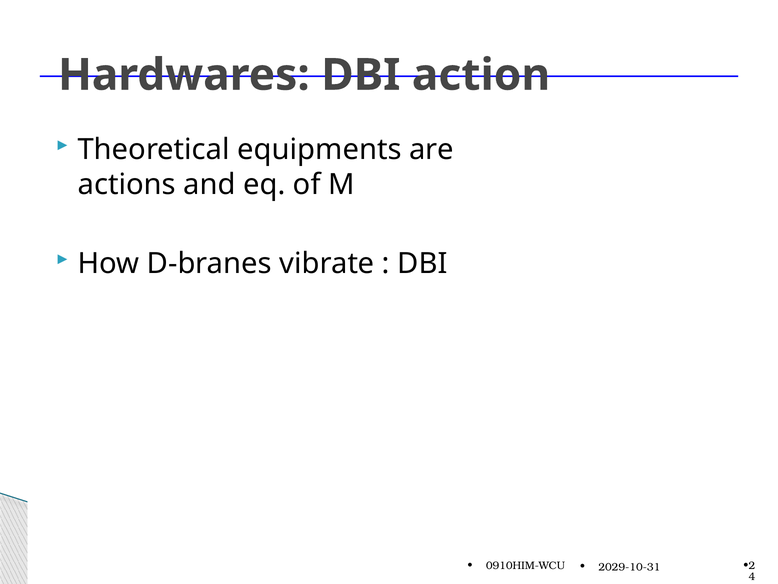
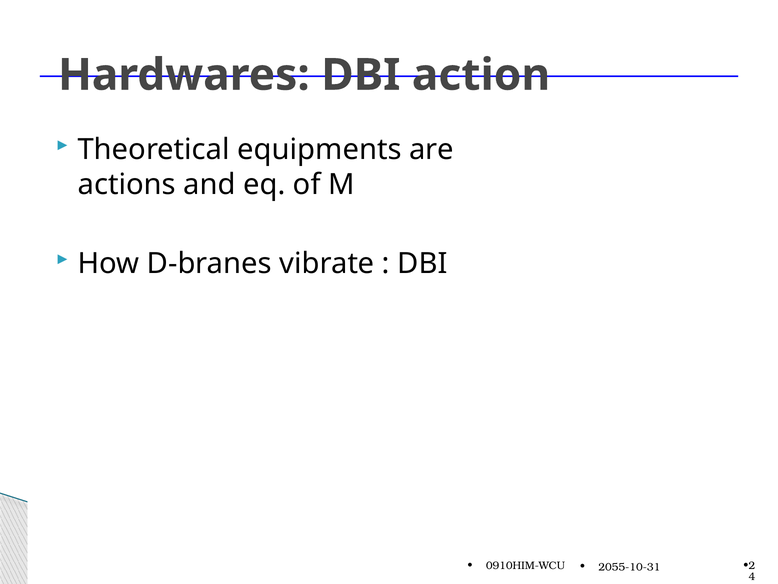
2029-10-31: 2029-10-31 -> 2055-10-31
